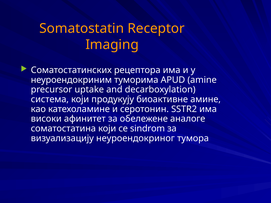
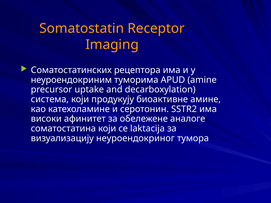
sindrom: sindrom -> laktacija
